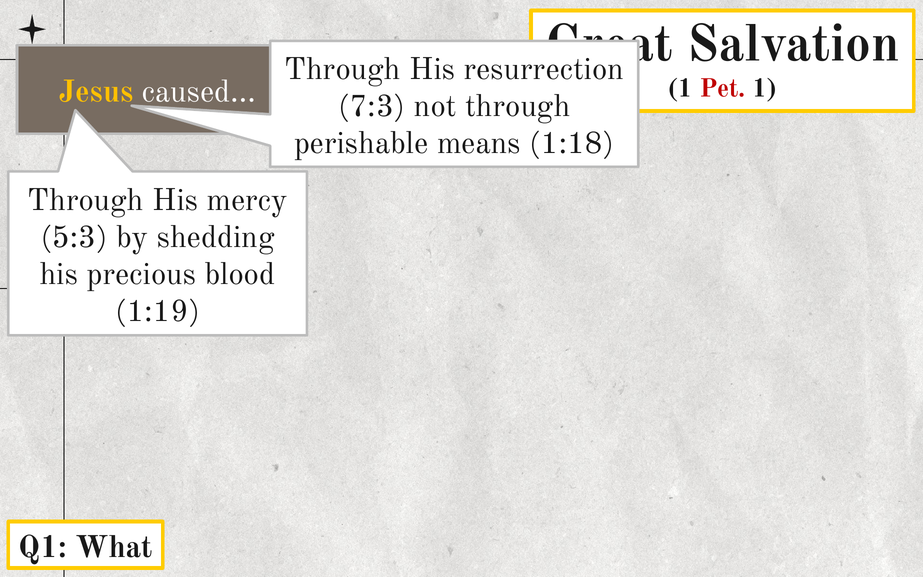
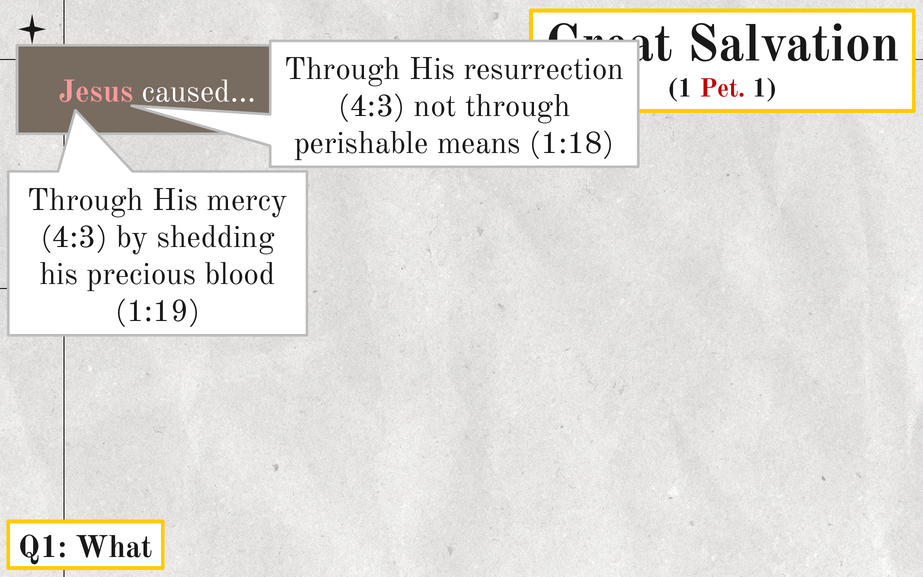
Jesus colour: yellow -> pink
7:3 at (372, 106): 7:3 -> 4:3
5:3 at (74, 237): 5:3 -> 4:3
